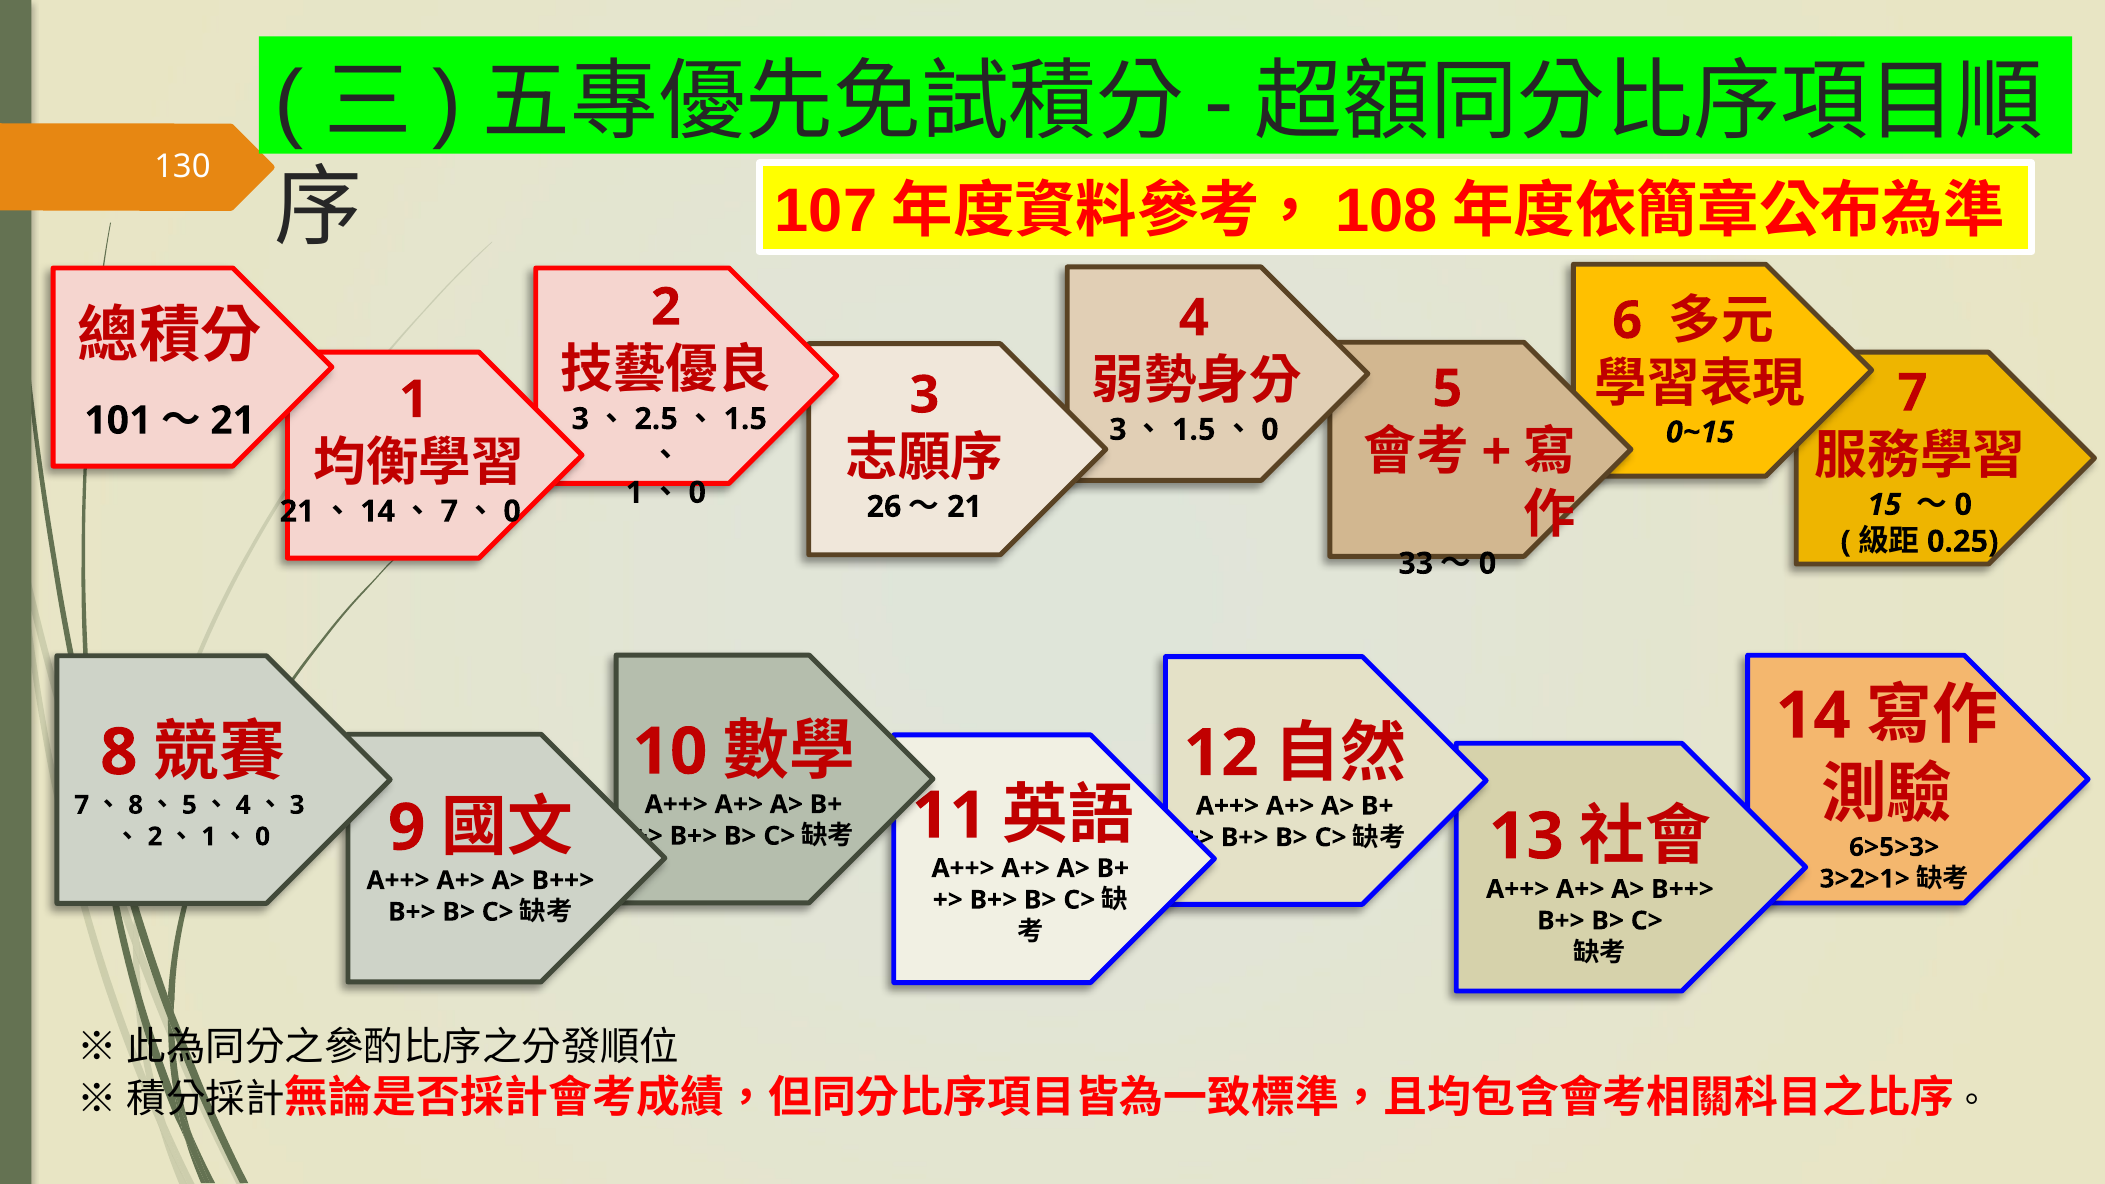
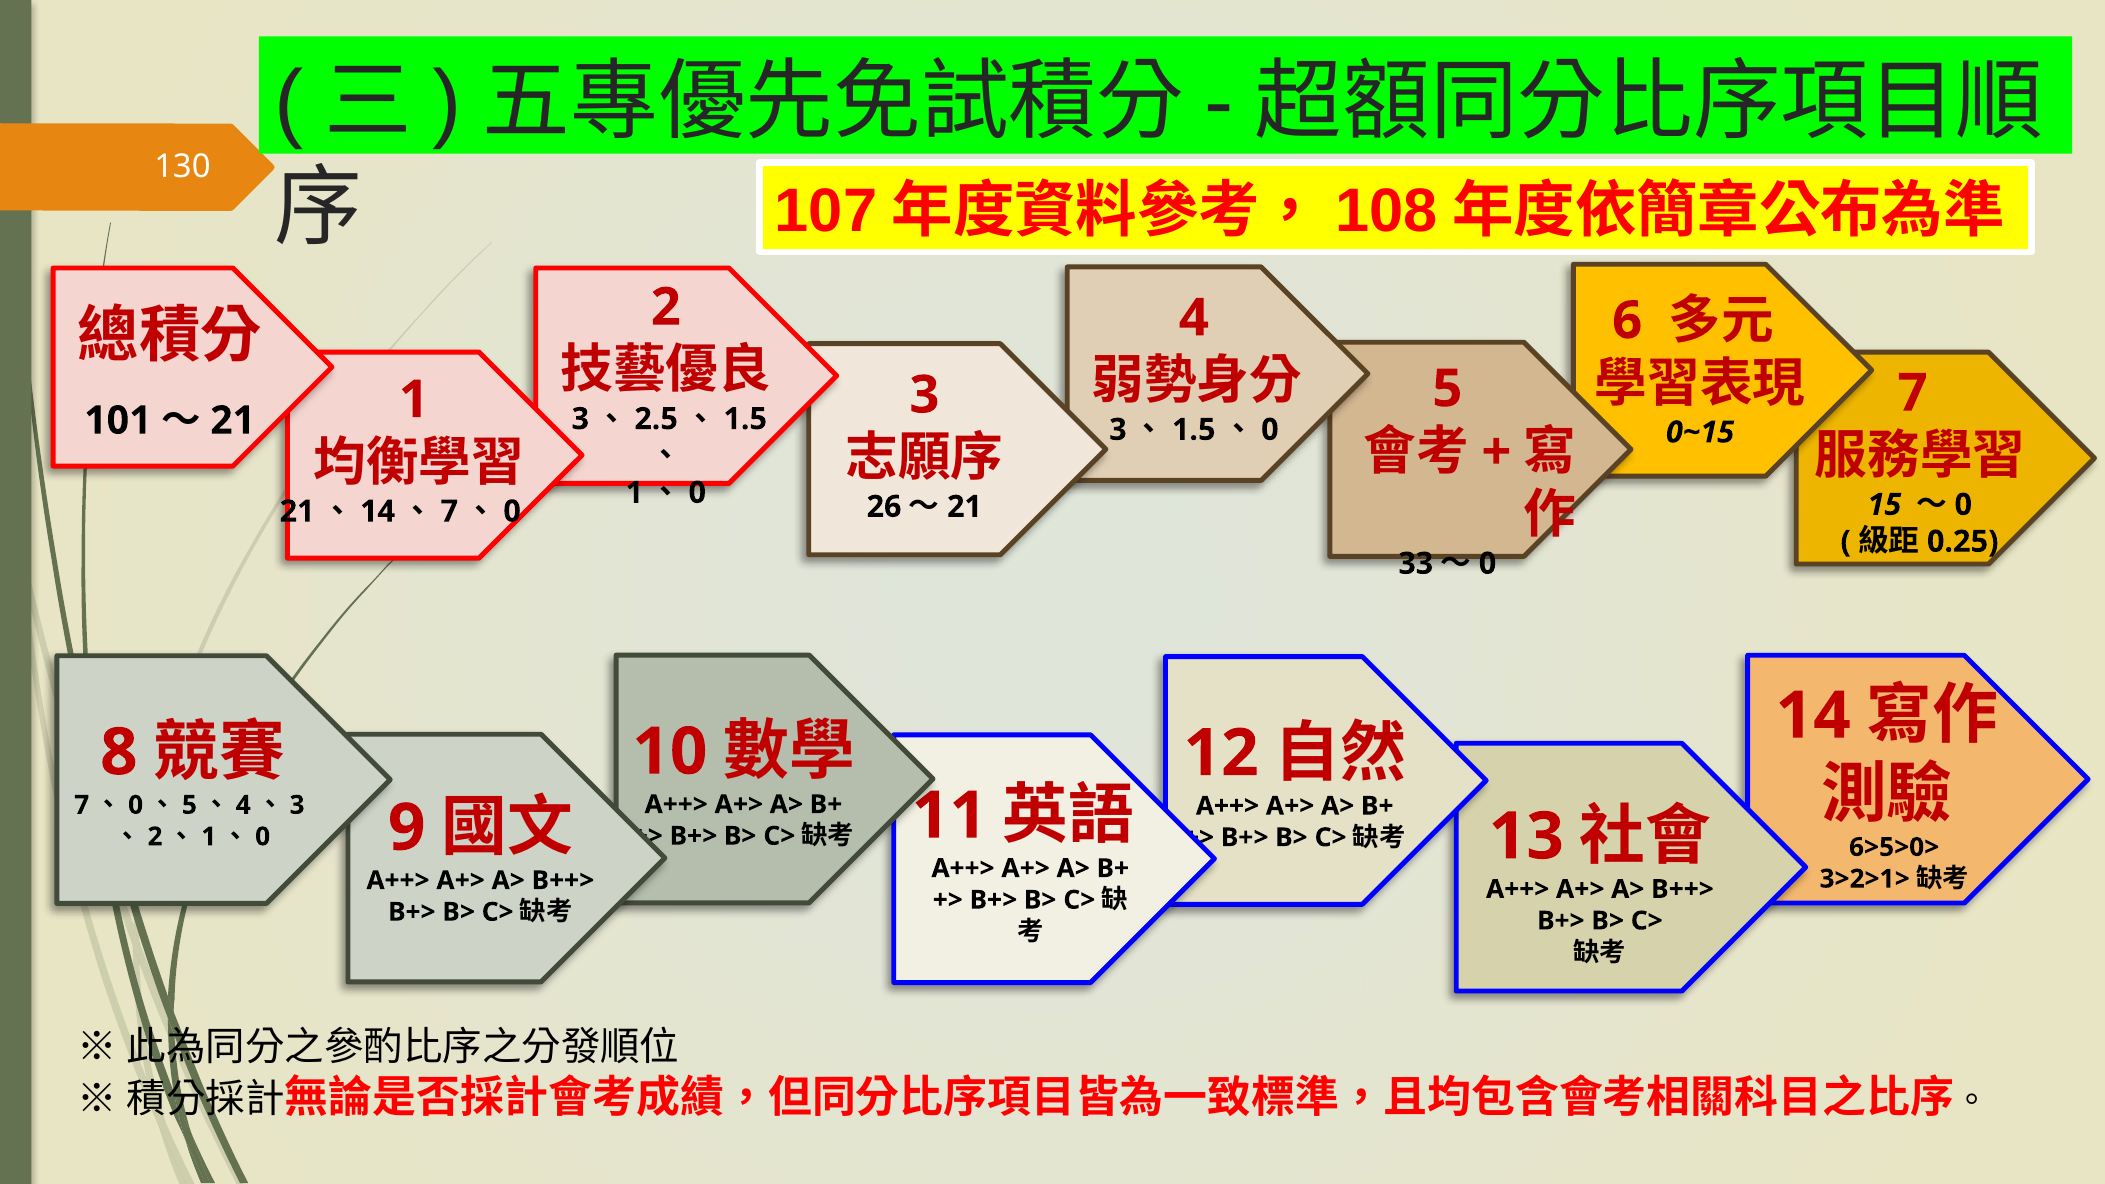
8 at (136, 805): 8 -> 0
6>5>3>: 6>5>3> -> 6>5>0>
